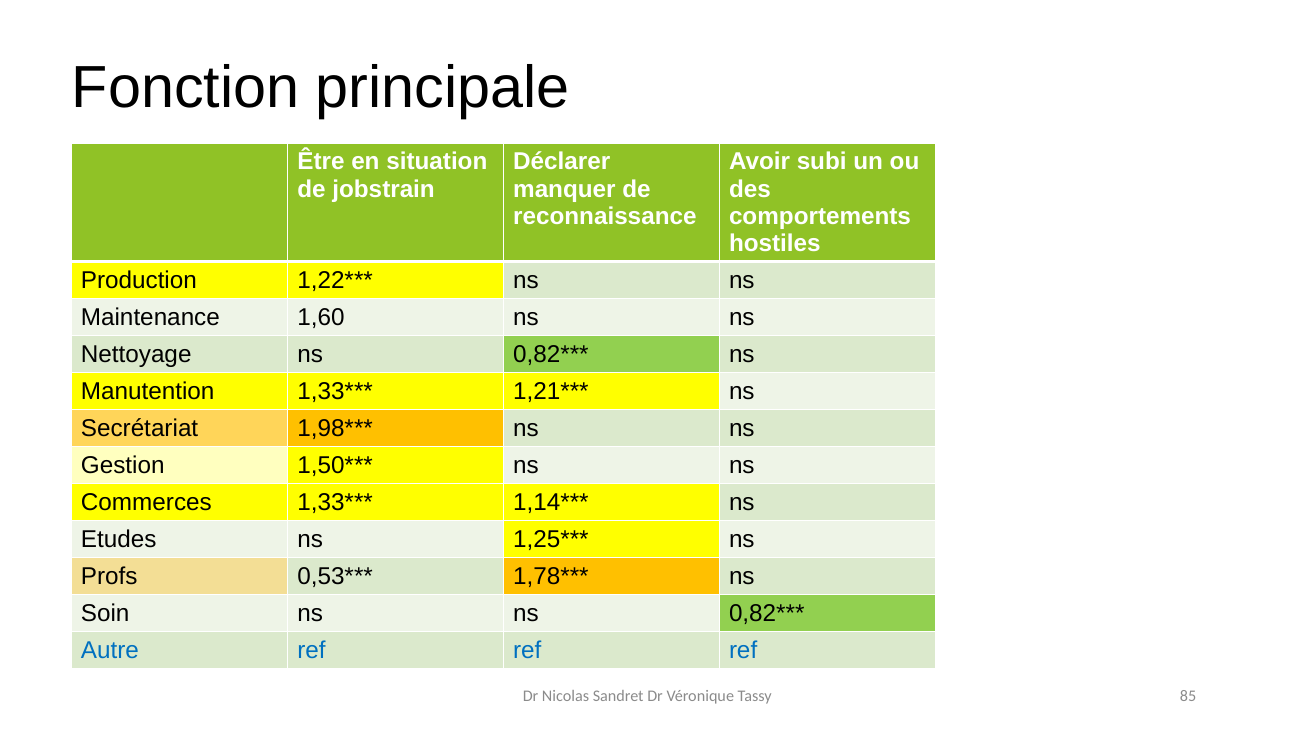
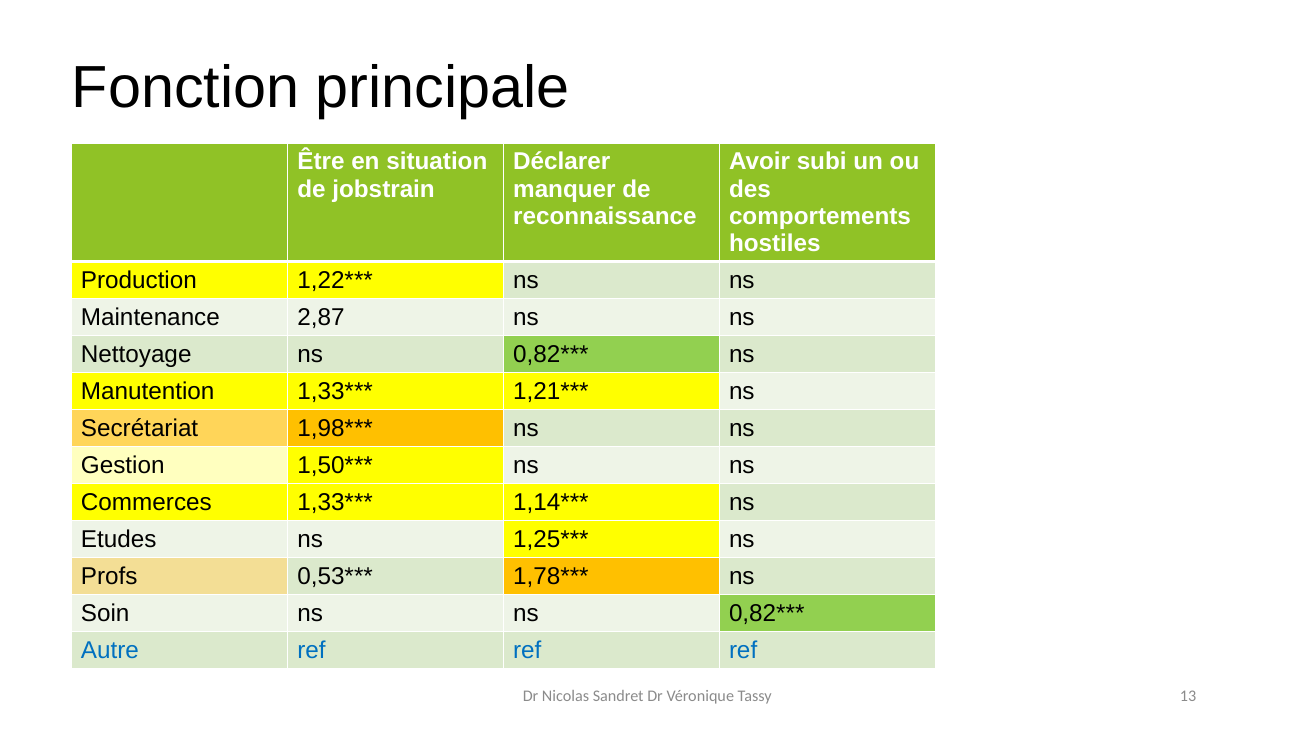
1,60: 1,60 -> 2,87
85: 85 -> 13
